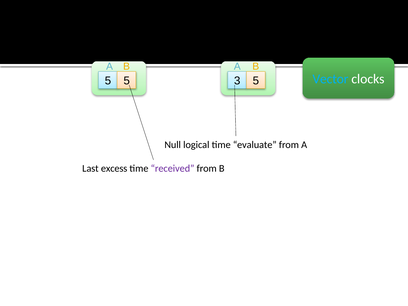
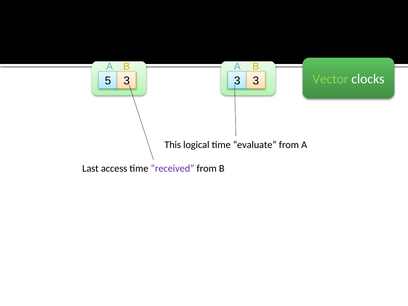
Vector colour: light blue -> light green
5 5: 5 -> 3
5 at (256, 81): 5 -> 3
Null: Null -> This
excess: excess -> access
